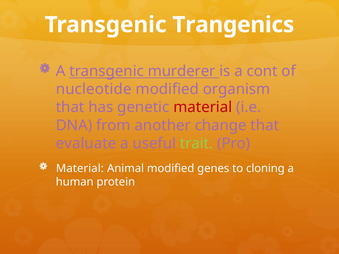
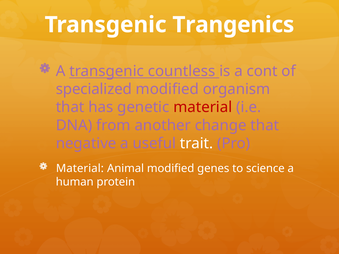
murderer: murderer -> countless
nucleotide: nucleotide -> specialized
evaluate: evaluate -> negative
trait colour: light green -> white
cloning: cloning -> science
